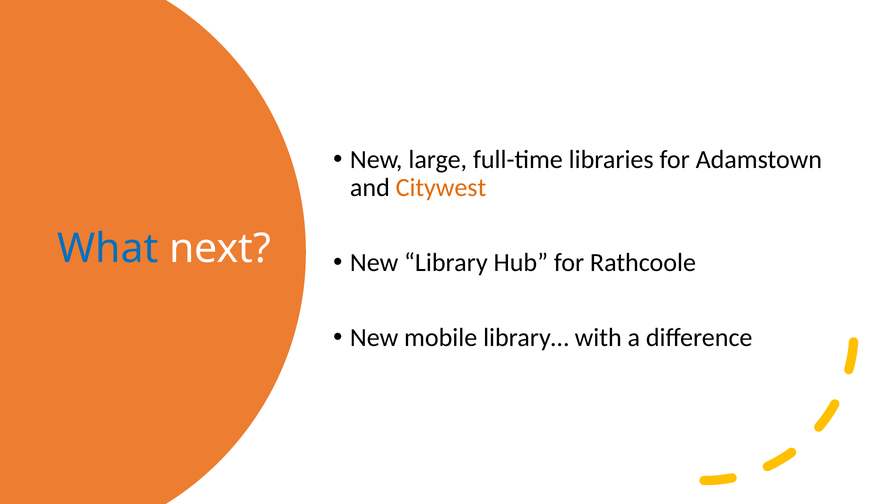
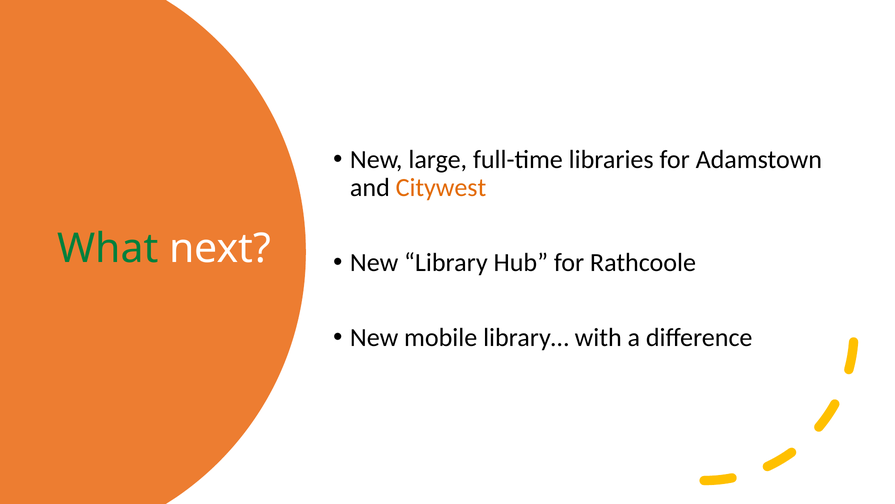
What colour: blue -> green
